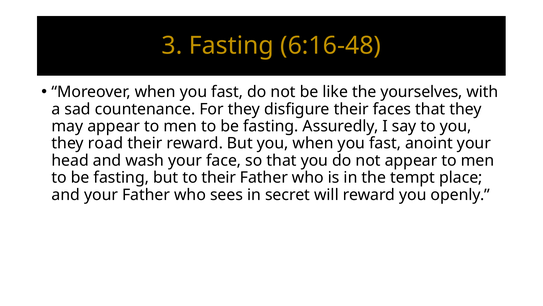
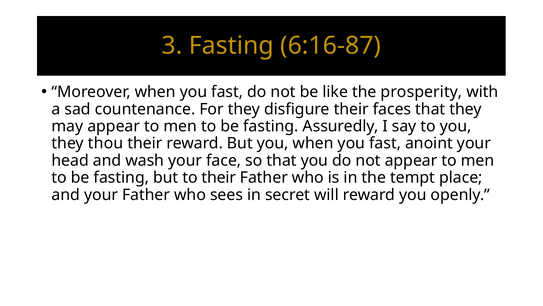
6:16-48: 6:16-48 -> 6:16-87
yourselves: yourselves -> prosperity
road: road -> thou
